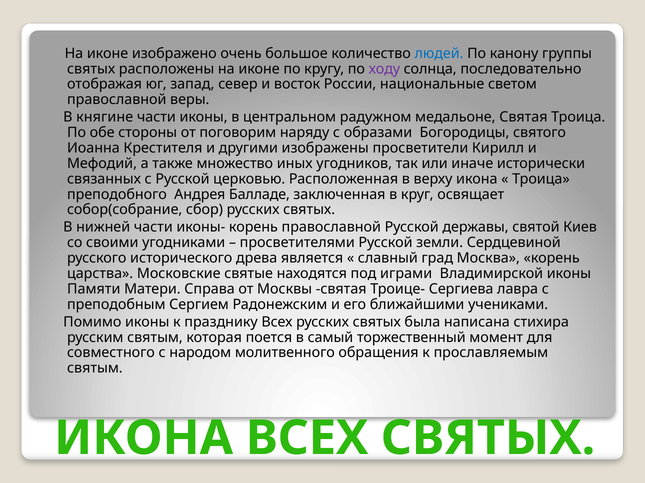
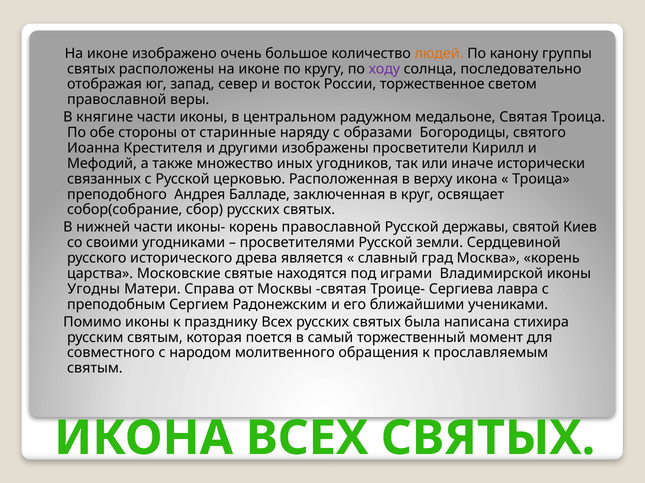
людей colour: blue -> orange
национальные: национальные -> торжественное
поговорим: поговорим -> старинные
Памяти: Памяти -> Угодны
